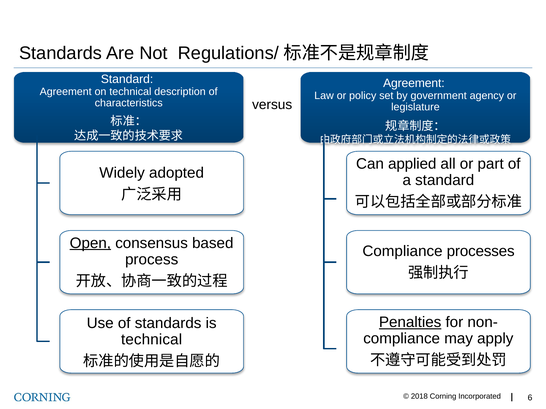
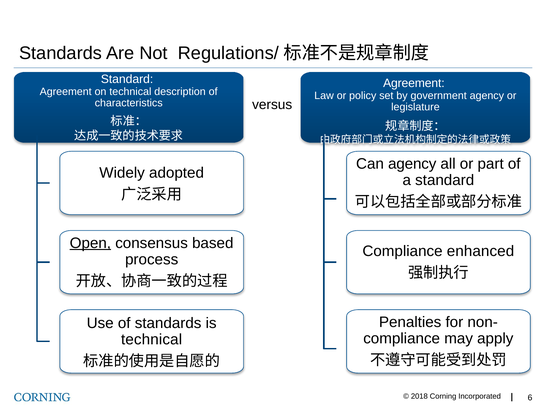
Can applied: applied -> agency
processes: processes -> enhanced
Penalties underline: present -> none
